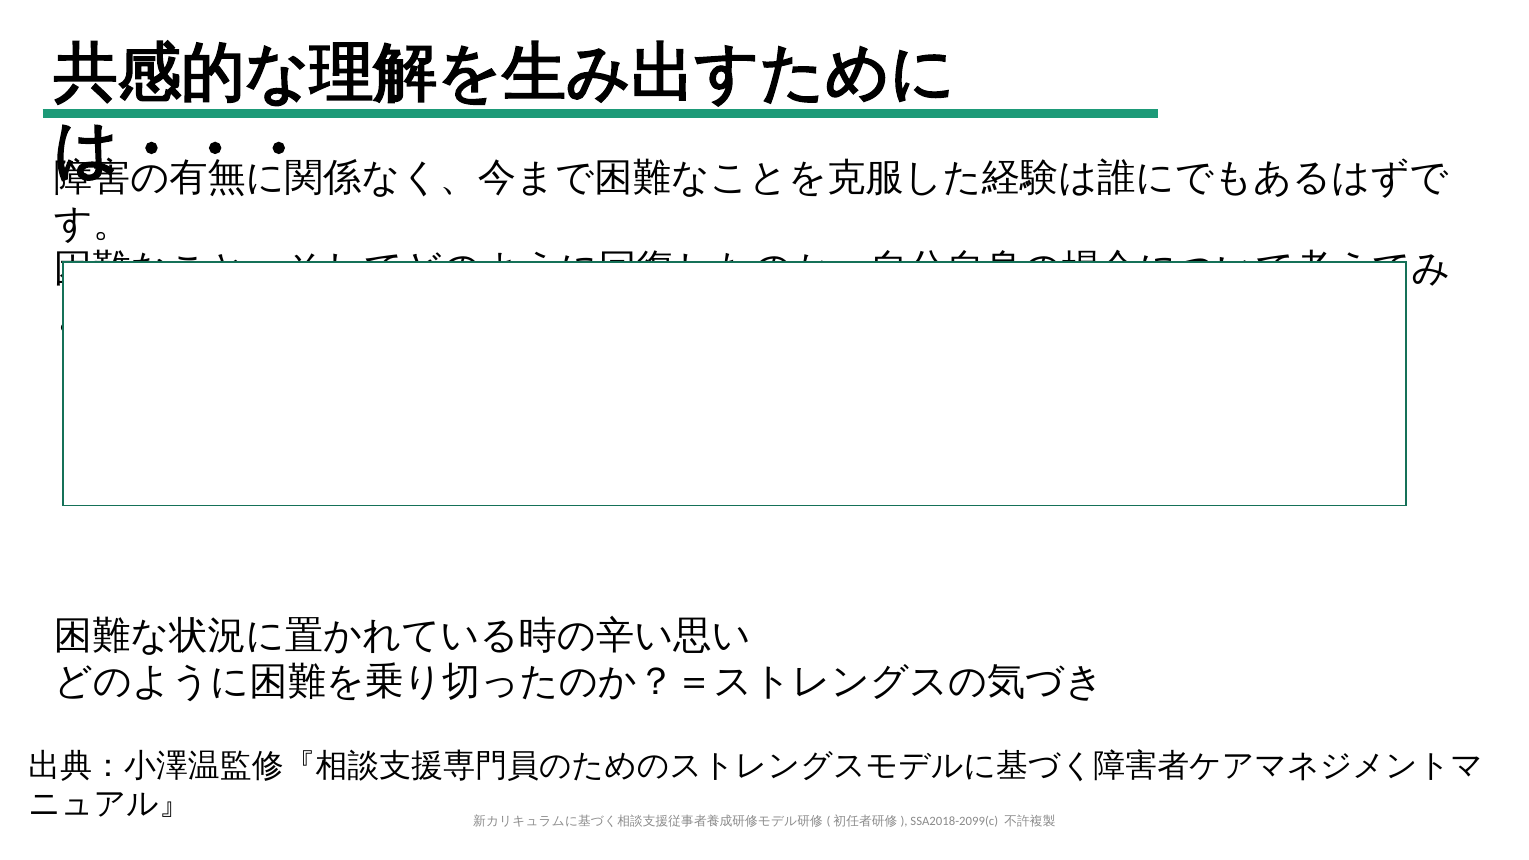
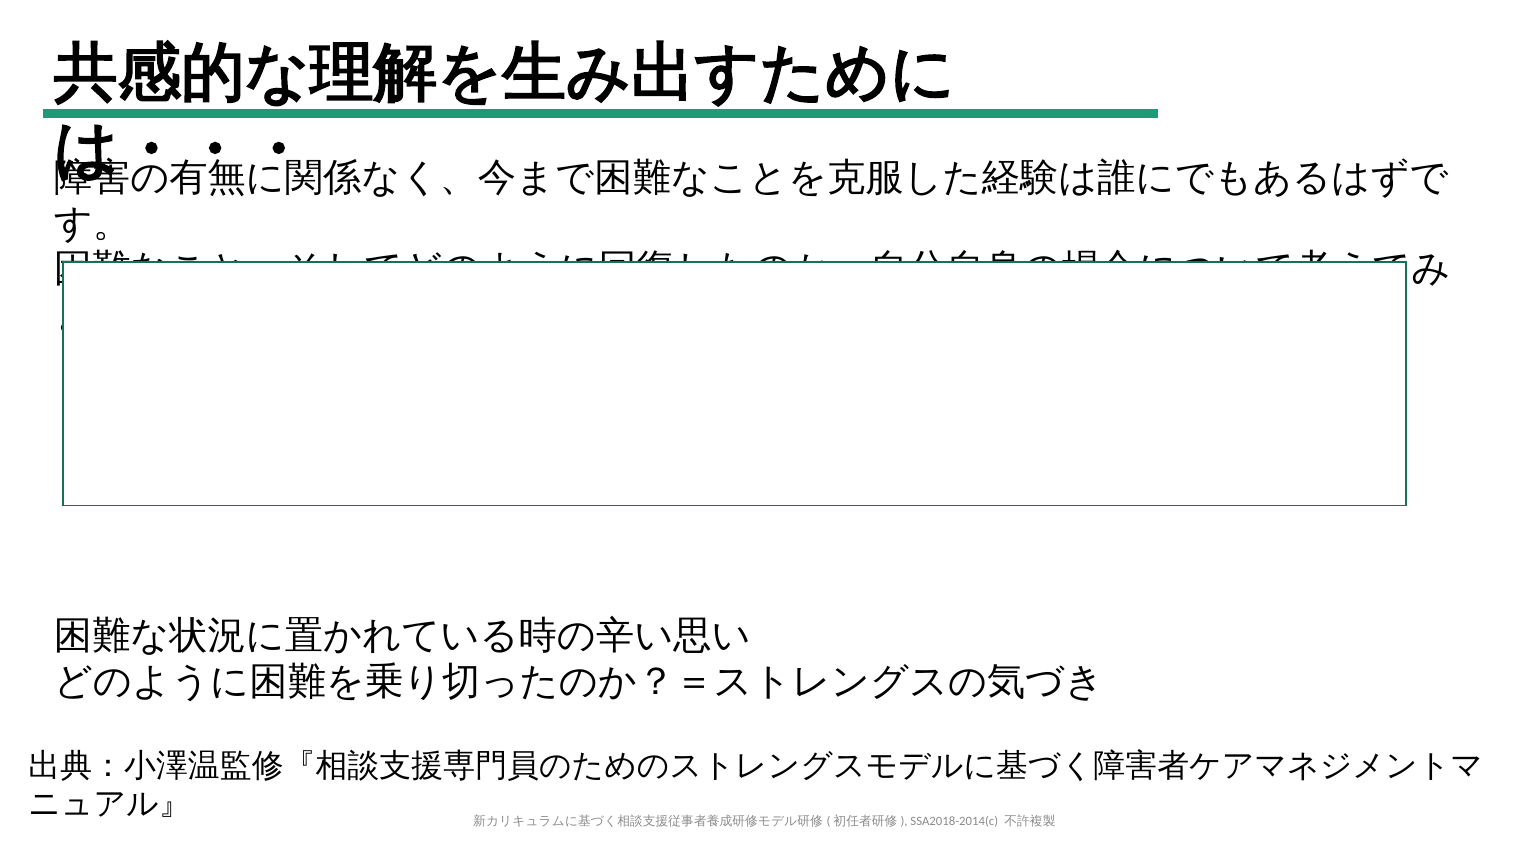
SSA2018-2099(c: SSA2018-2099(c -> SSA2018-2014(c
